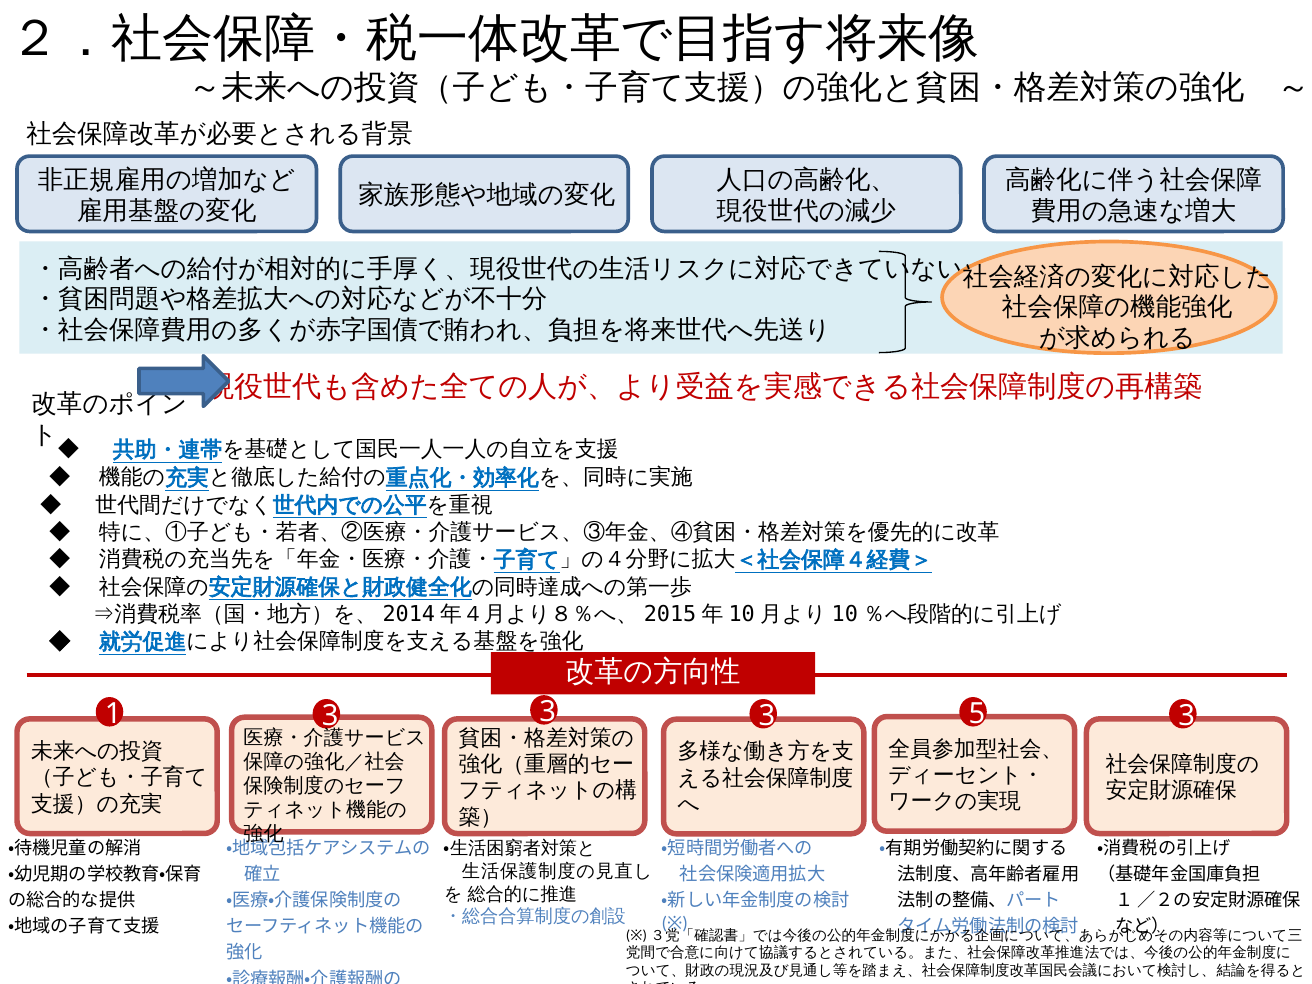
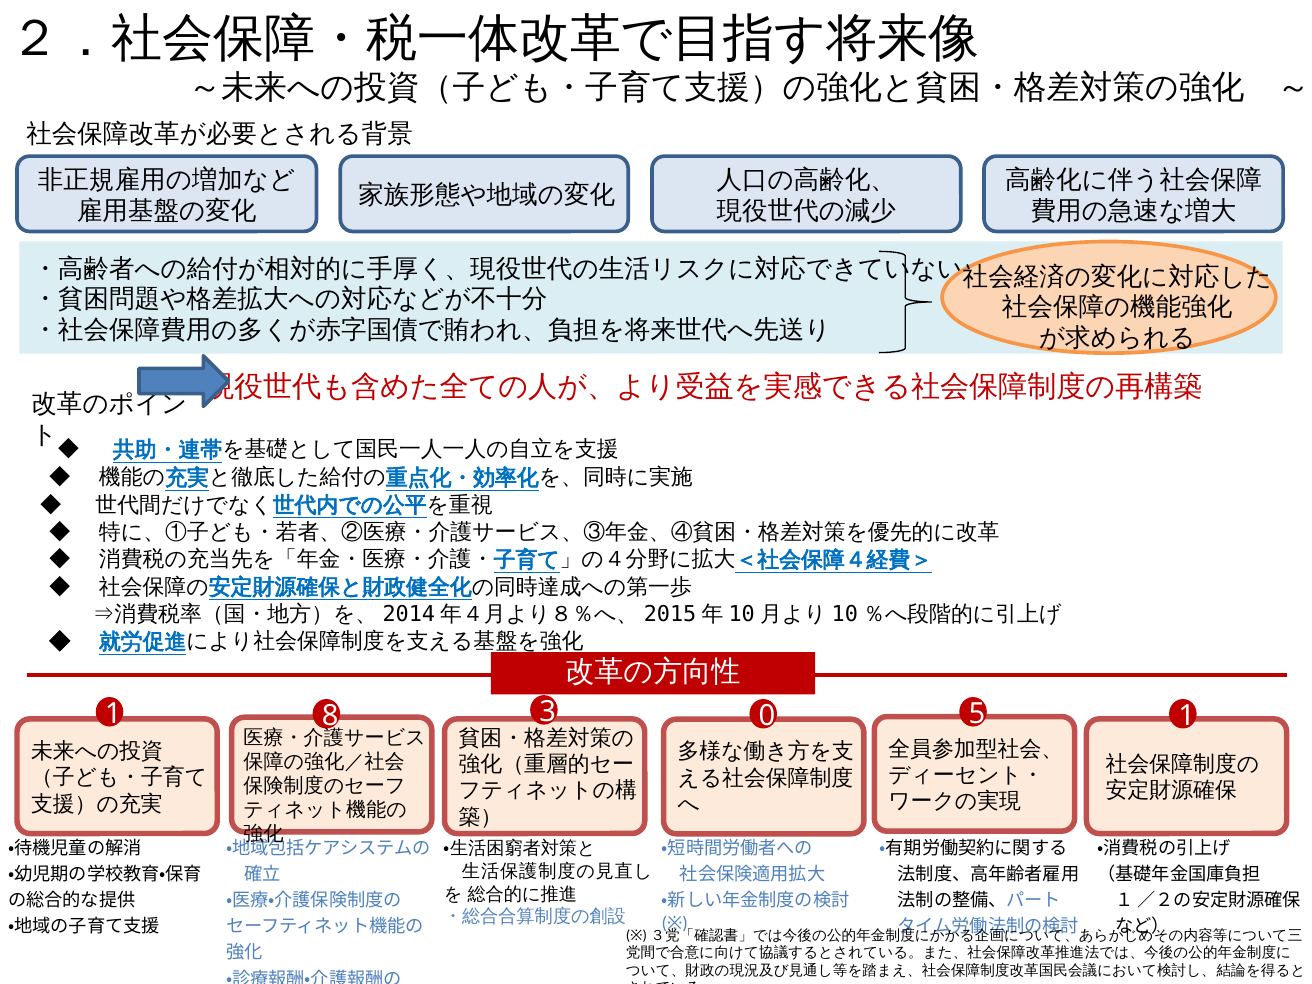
1 3: 3 -> 8
3 at (767, 716): 3 -> 0
5 3: 3 -> 1
